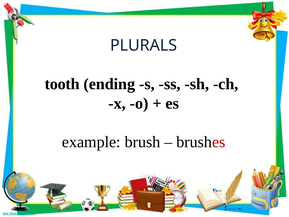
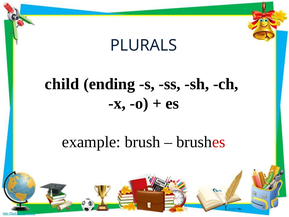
tooth: tooth -> child
